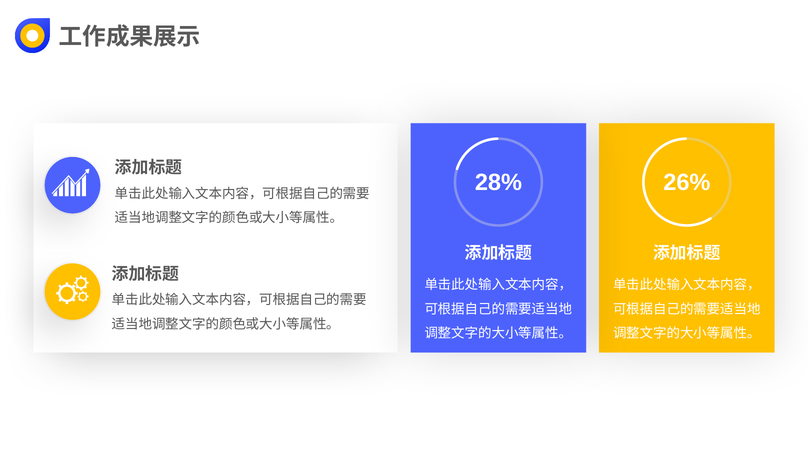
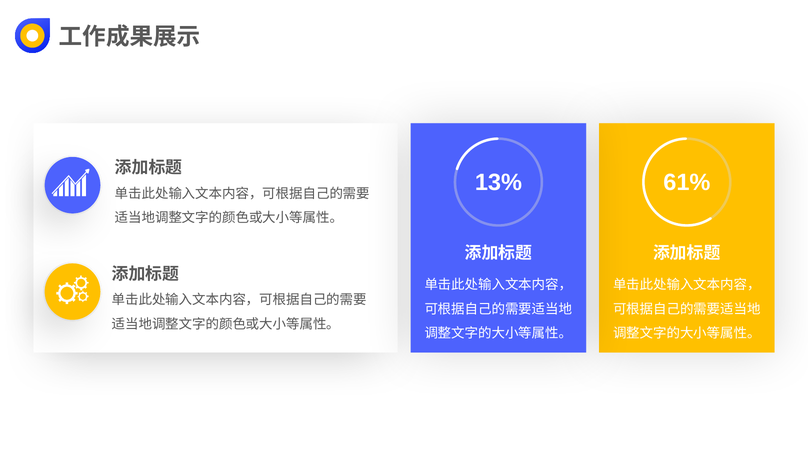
28%: 28% -> 13%
26%: 26% -> 61%
